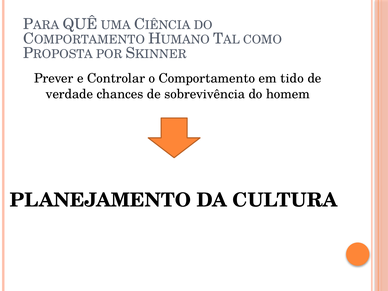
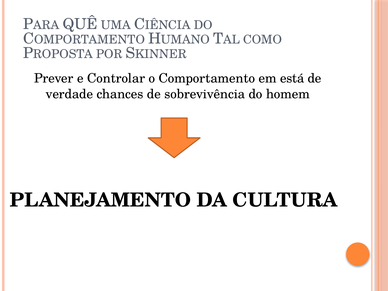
tido: tido -> está
